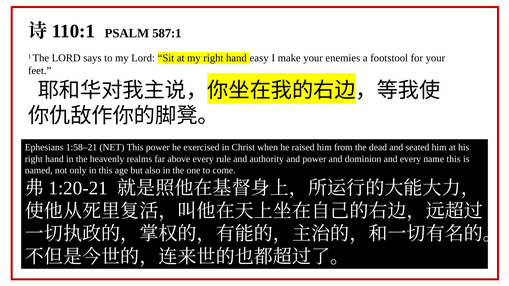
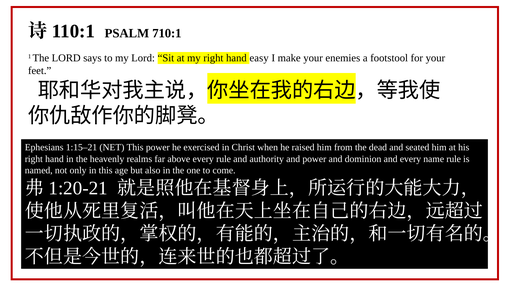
587:1: 587:1 -> 710:1
1:58–21: 1:58–21 -> 1:15–21
name this: this -> rule
